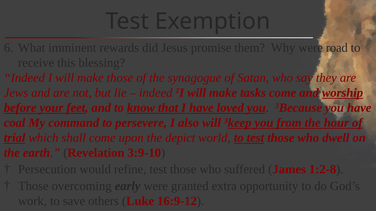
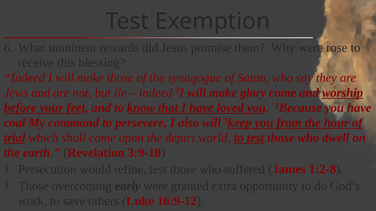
road: road -> rose
tasks: tasks -> glory
